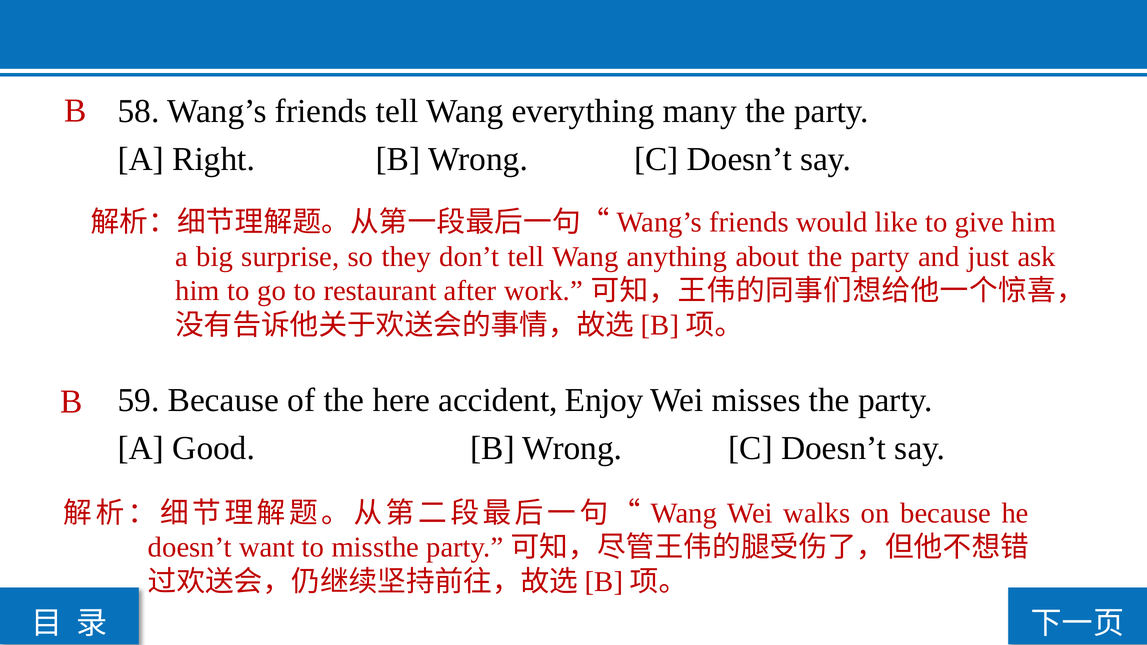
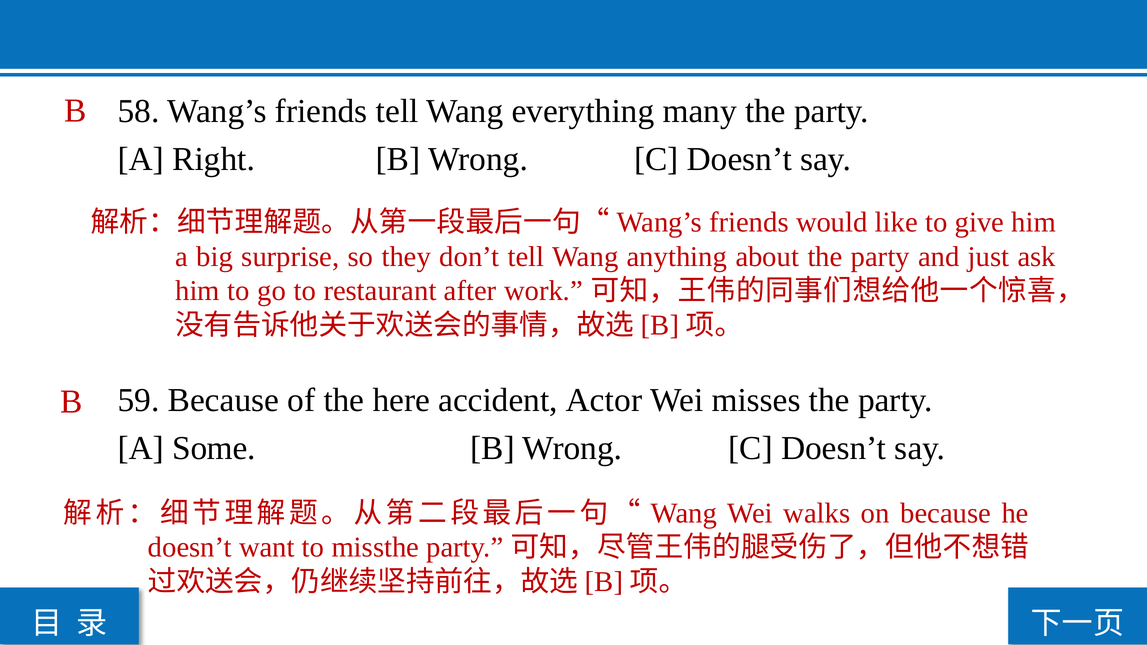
Enjoy: Enjoy -> Actor
Good: Good -> Some
